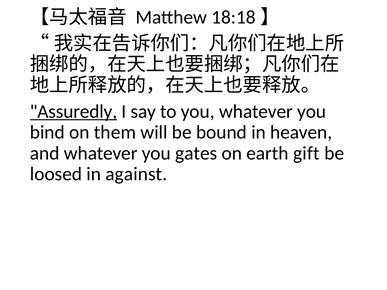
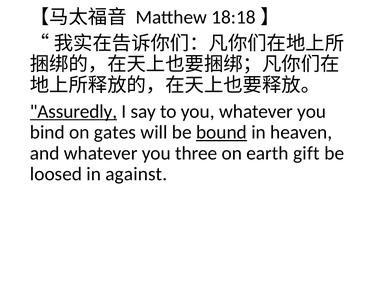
them: them -> gates
bound underline: none -> present
gates: gates -> three
